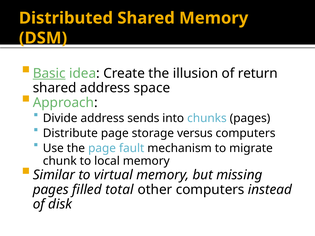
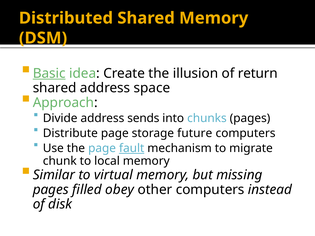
versus: versus -> future
fault underline: none -> present
total: total -> obey
